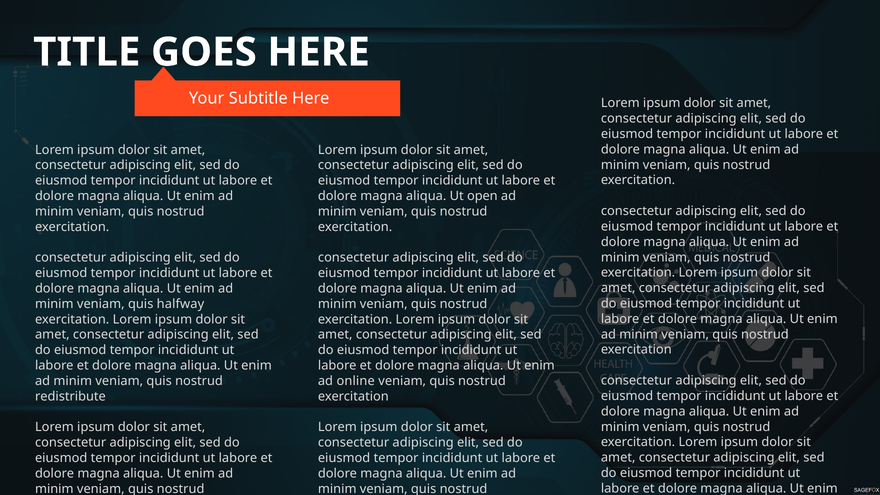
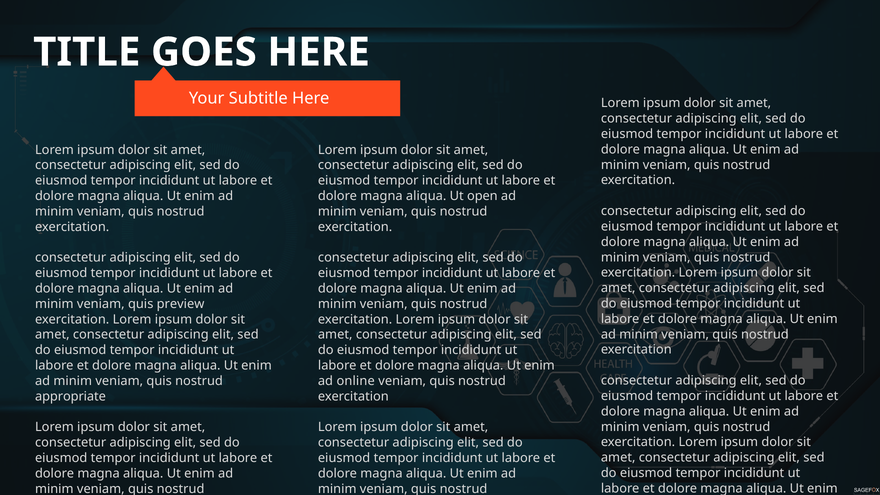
halfway: halfway -> preview
redistribute: redistribute -> appropriate
